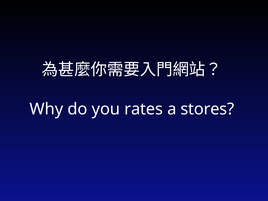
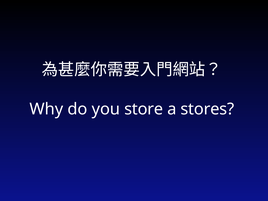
rates: rates -> store
